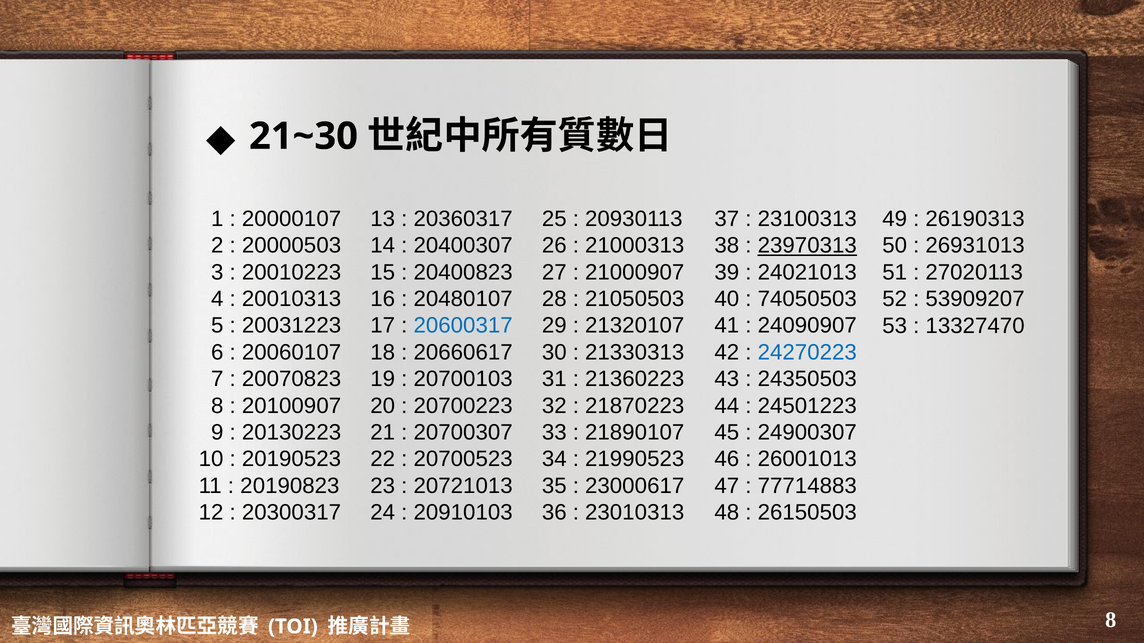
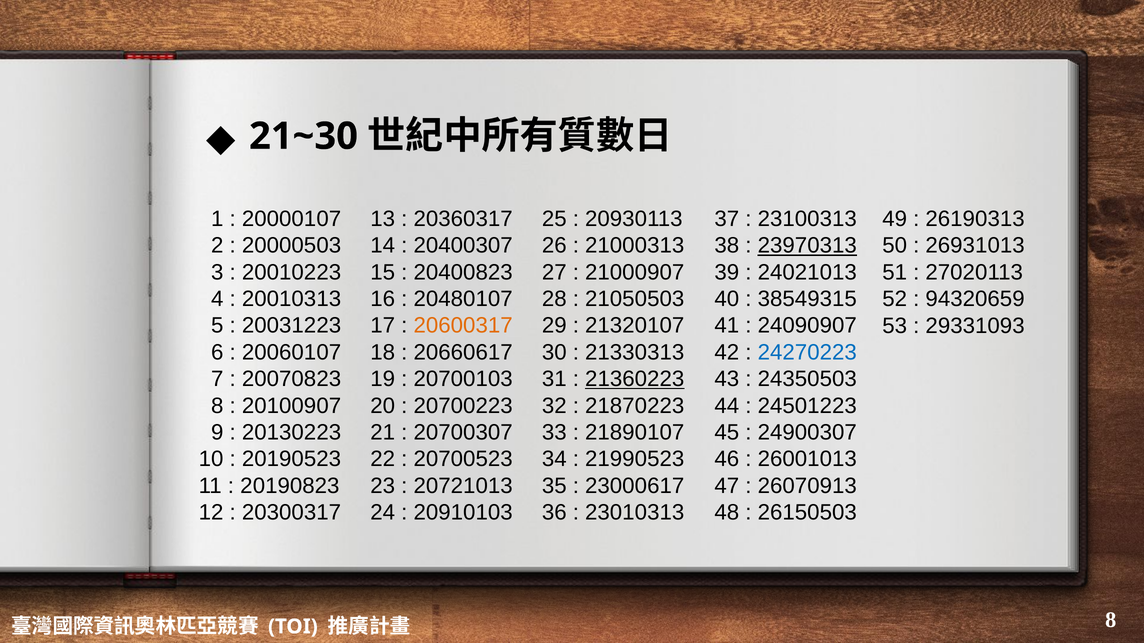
74050503: 74050503 -> 38549315
53909207: 53909207 -> 94320659
20600317 colour: blue -> orange
13327470: 13327470 -> 29331093
21360223 underline: none -> present
77714883: 77714883 -> 26070913
